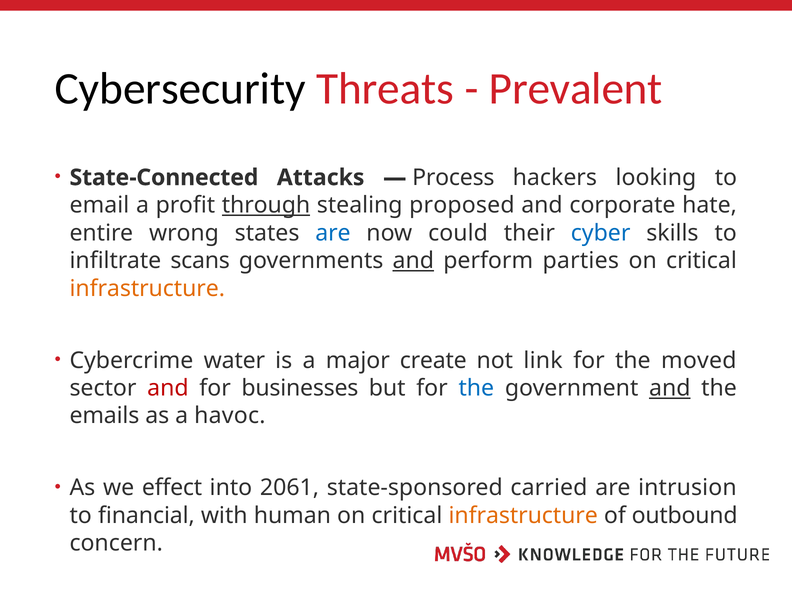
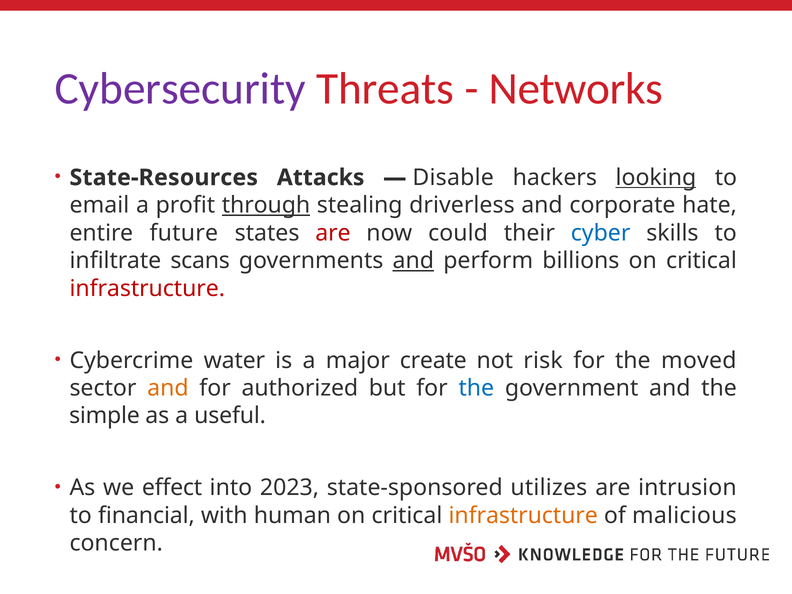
Cybersecurity colour: black -> purple
Prevalent: Prevalent -> Networks
State-Connected: State-Connected -> State-Resources
Process: Process -> Disable
looking underline: none -> present
proposed: proposed -> driverless
wrong: wrong -> future
are at (333, 233) colour: blue -> red
parties: parties -> billions
infrastructure at (147, 288) colour: orange -> red
link: link -> risk
and at (168, 388) colour: red -> orange
businesses: businesses -> authorized
and at (670, 388) underline: present -> none
emails: emails -> simple
havoc: havoc -> useful
2061: 2061 -> 2023
carried: carried -> utilizes
outbound: outbound -> malicious
